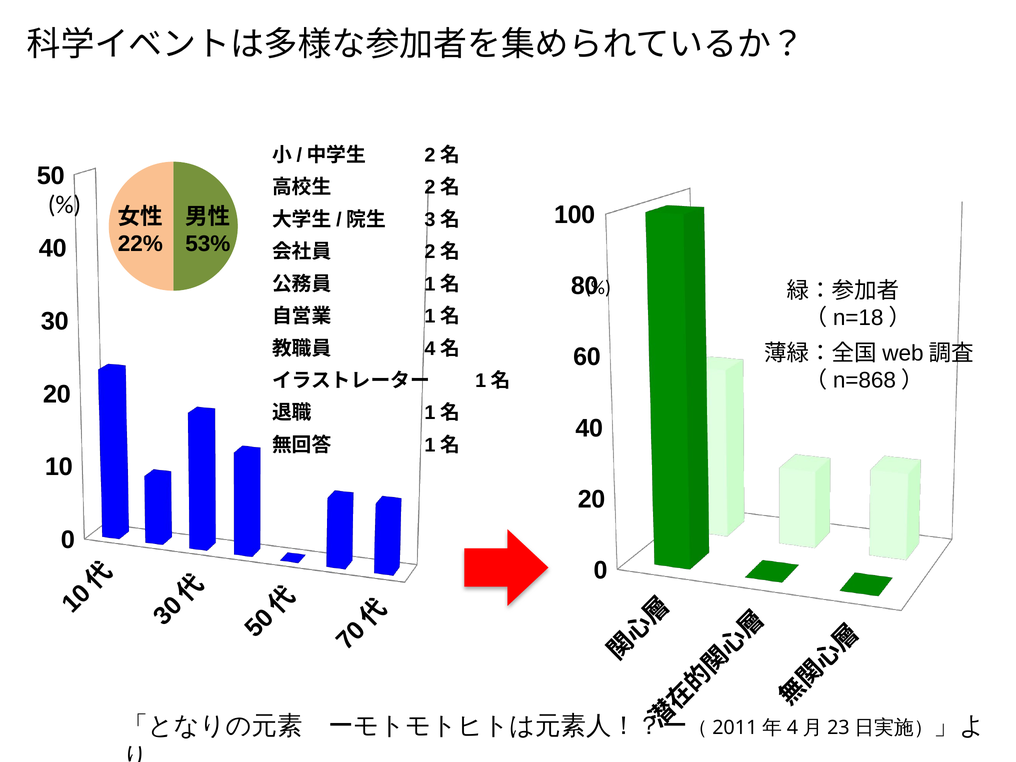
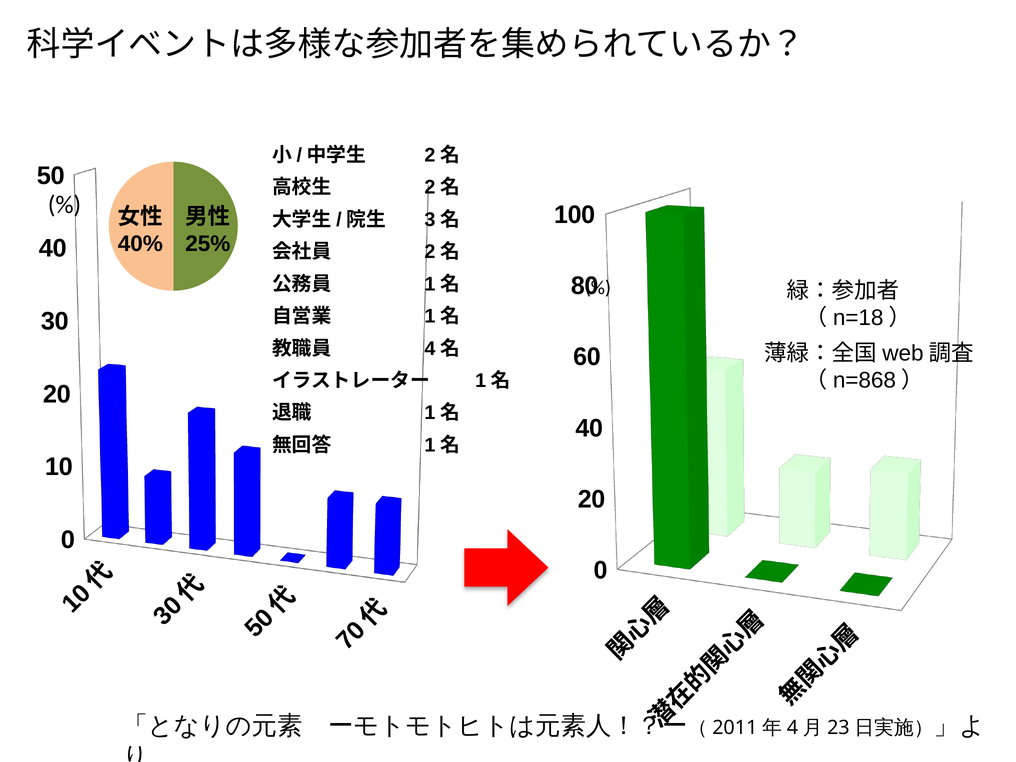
22%: 22% -> 40%
53%: 53% -> 25%
